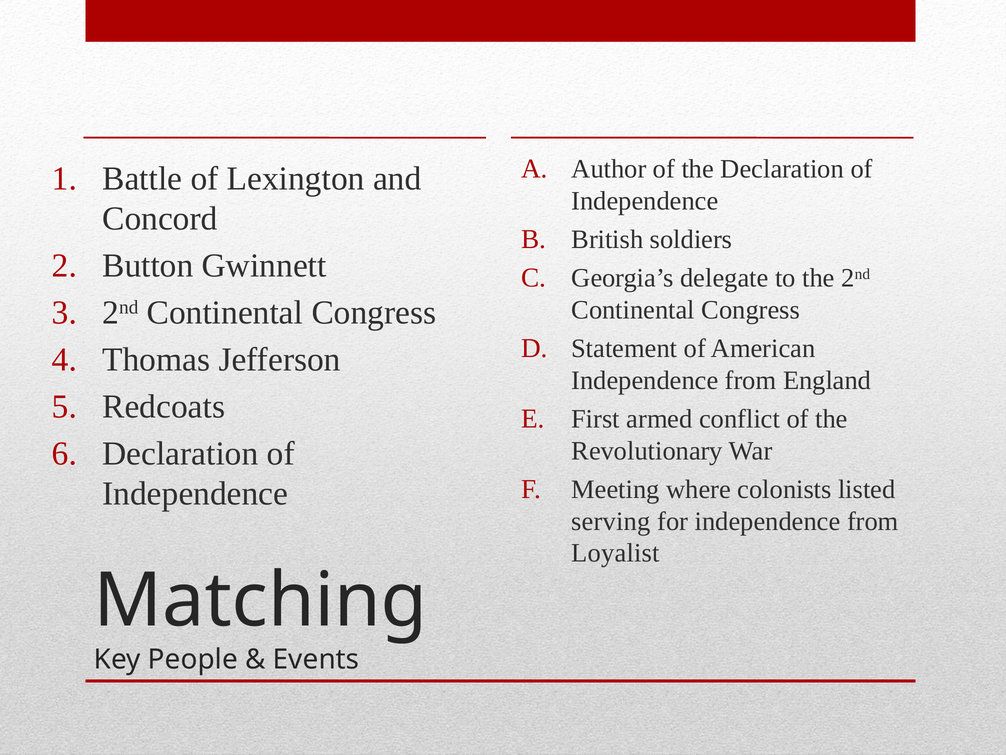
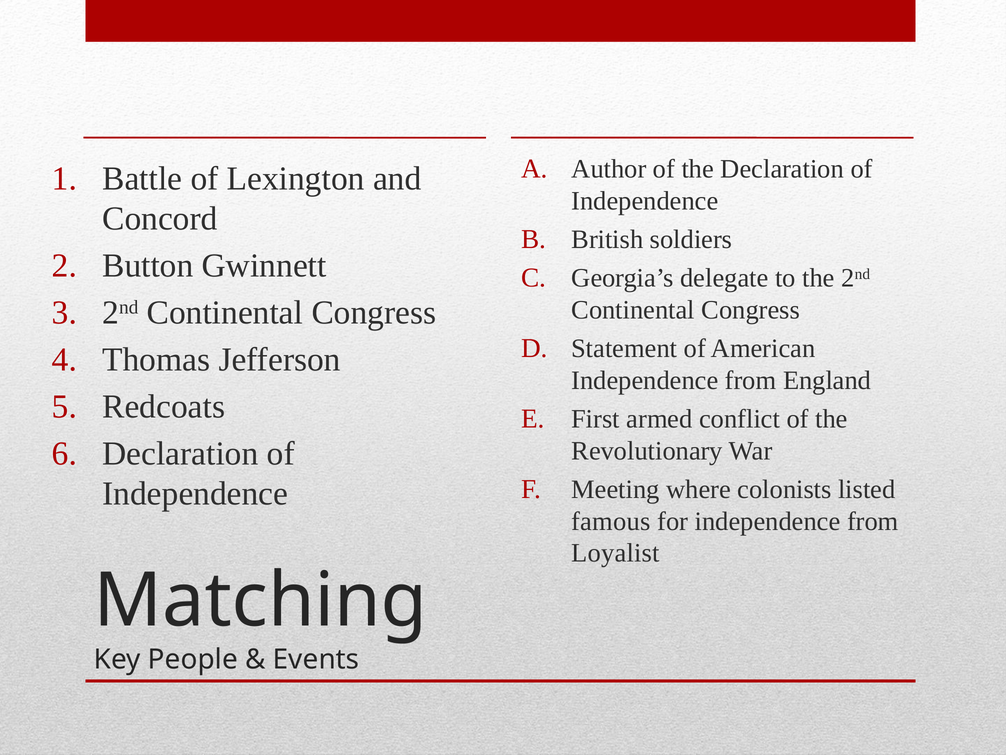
serving: serving -> famous
